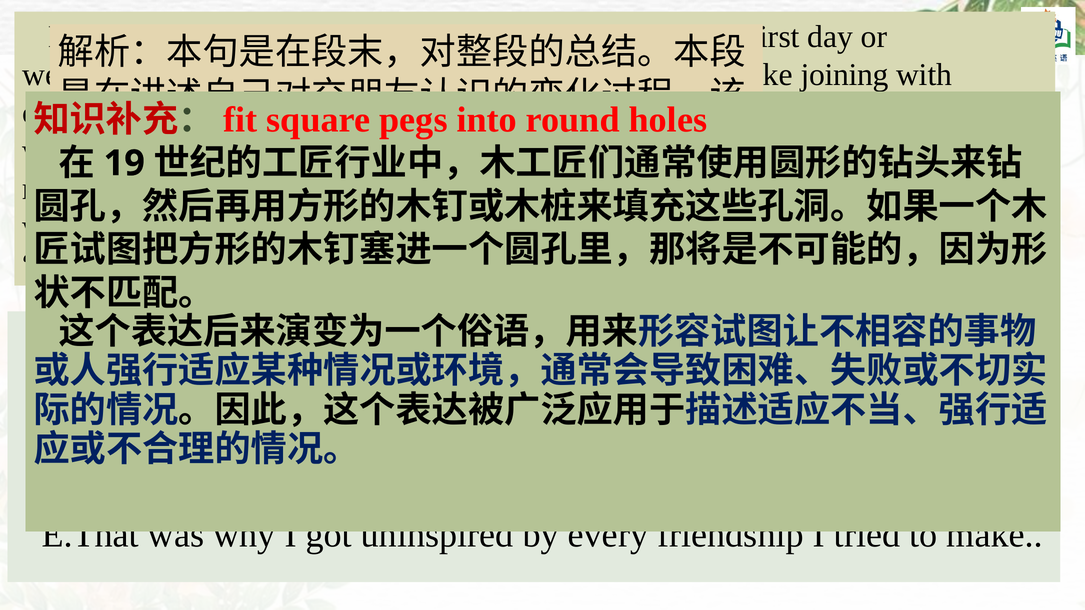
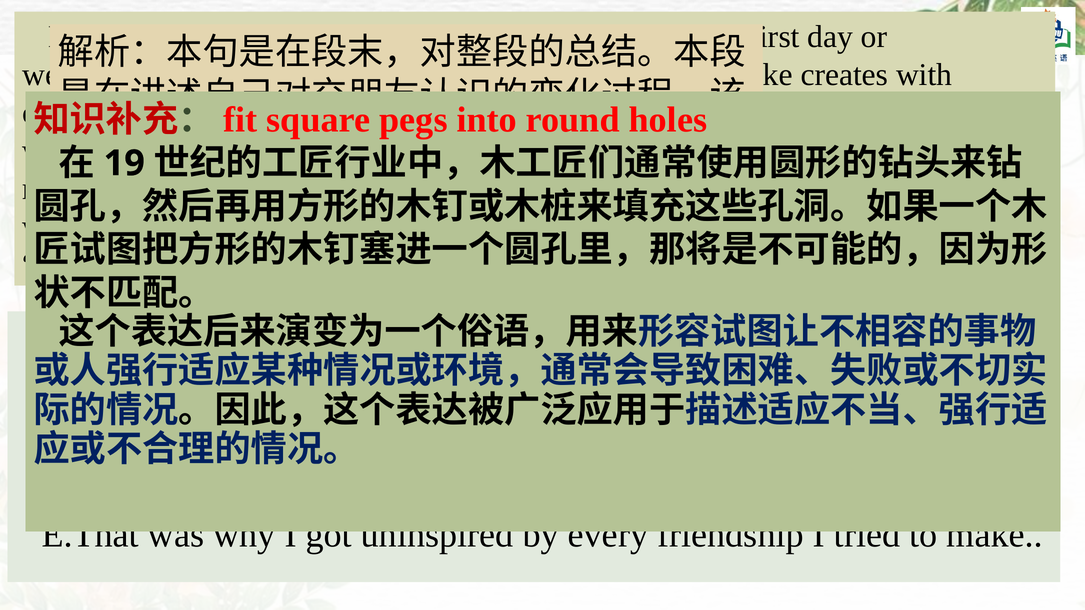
joining: joining -> creates
